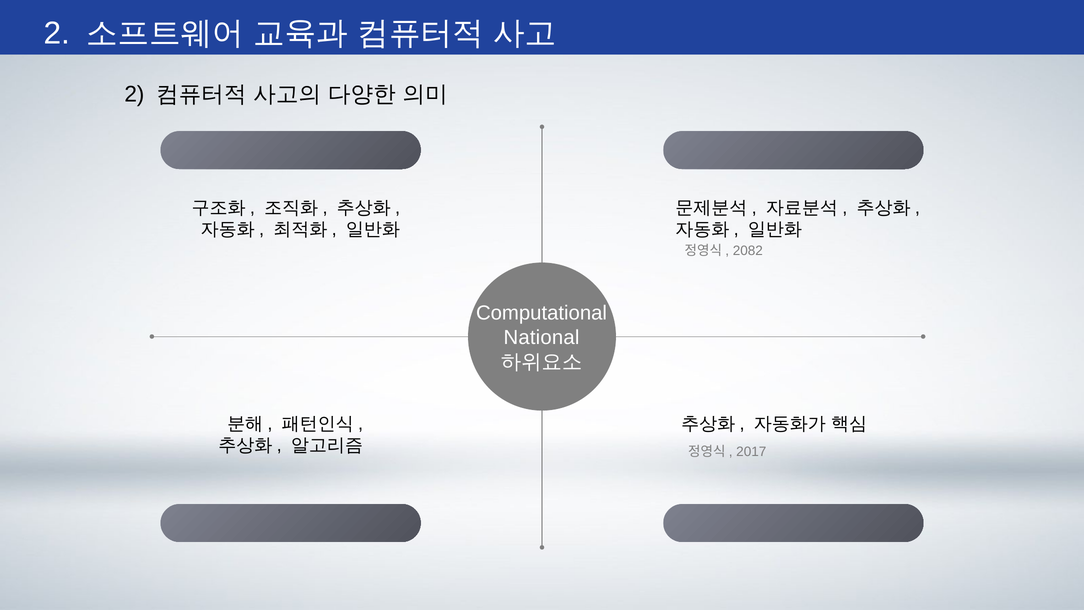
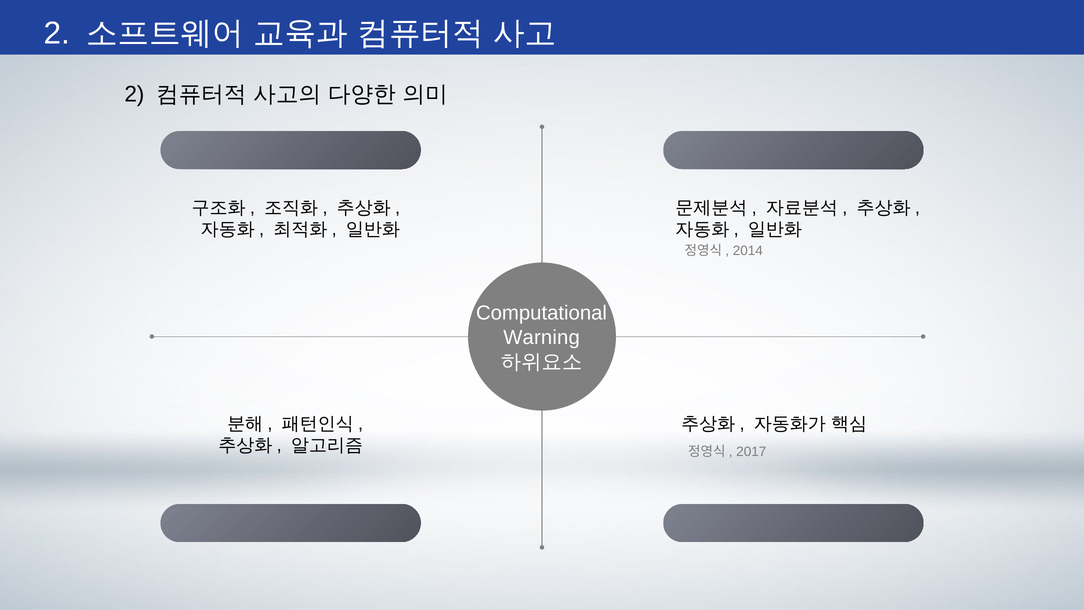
2082: 2082 -> 2014
National: National -> Warning
